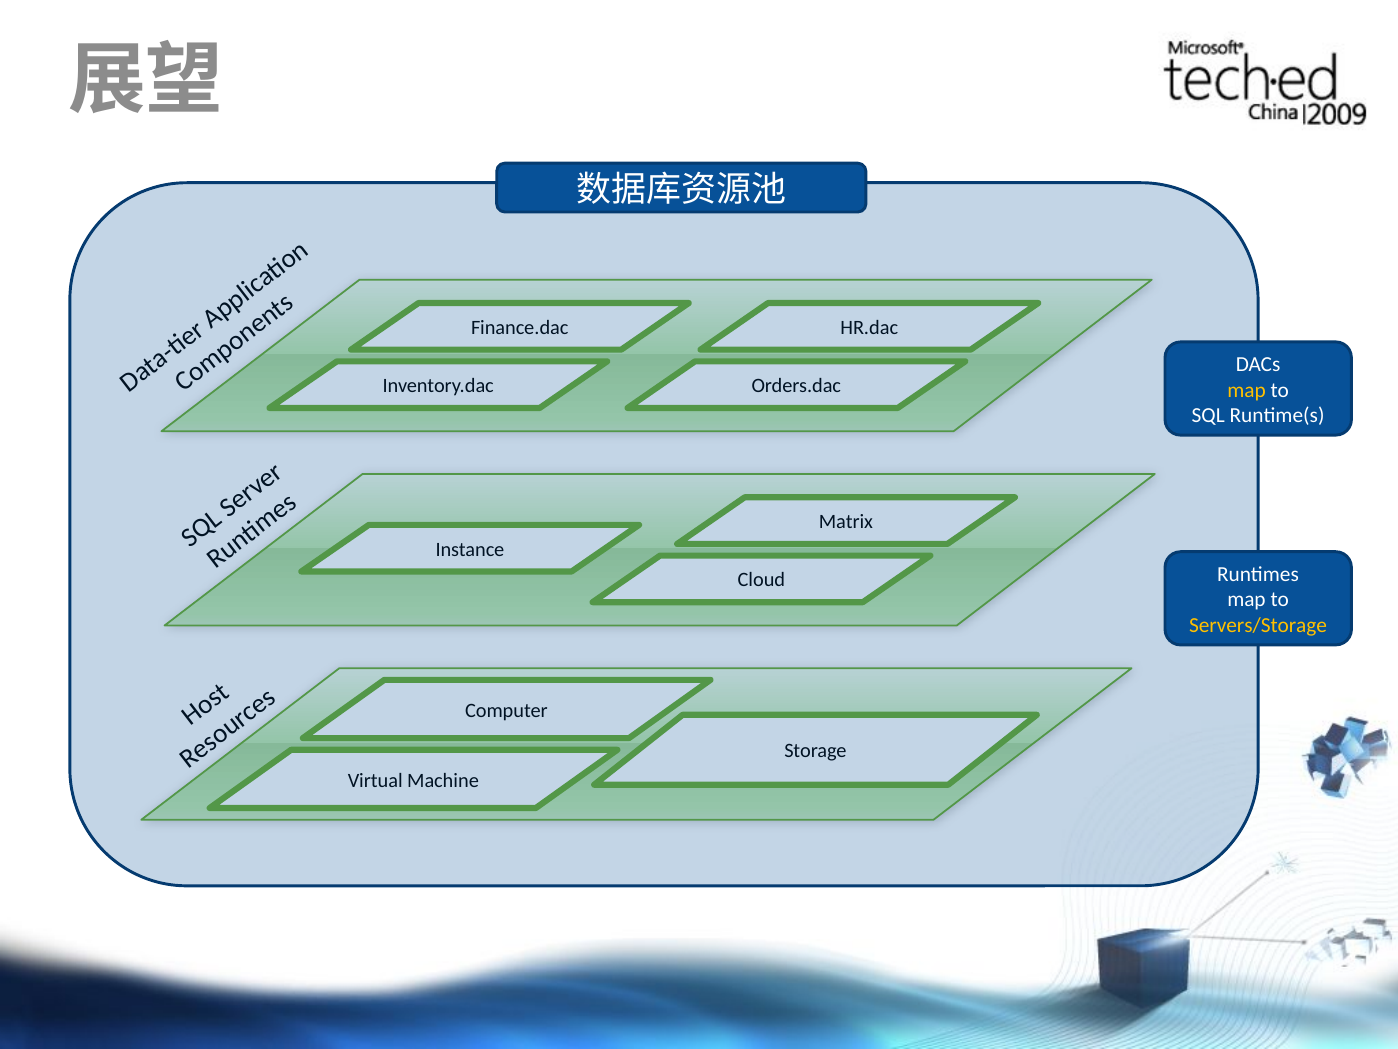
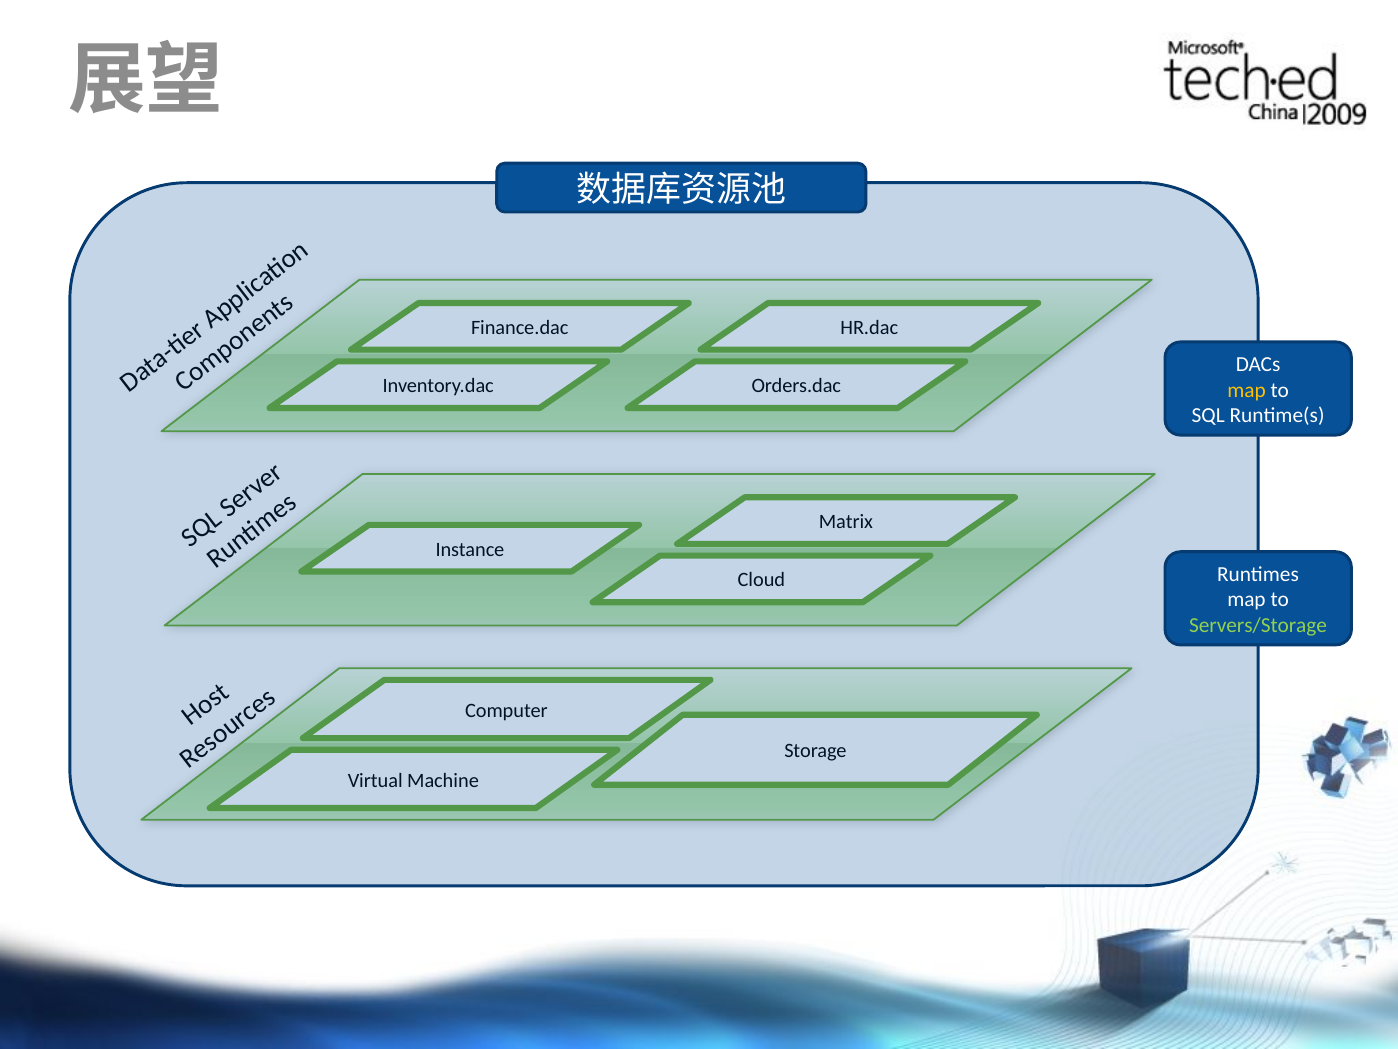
Servers/Storage colour: yellow -> light green
